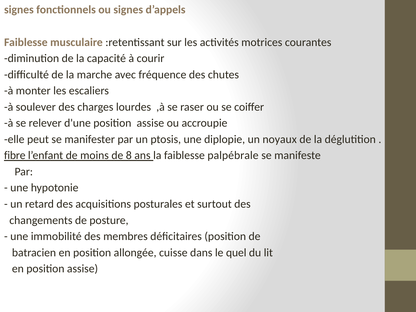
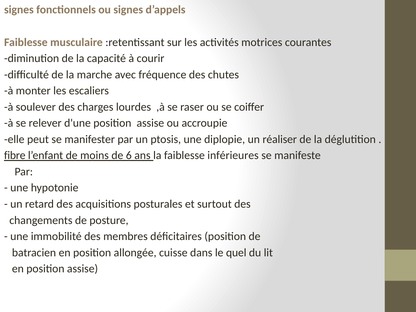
noyaux: noyaux -> réaliser
8: 8 -> 6
palpébrale: palpébrale -> inférieures
